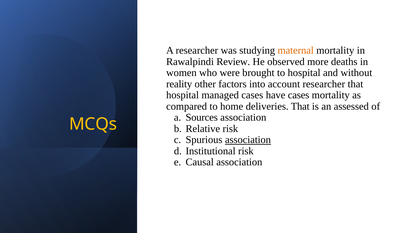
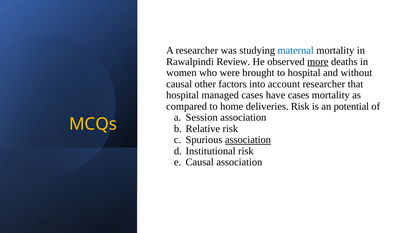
maternal colour: orange -> blue
more underline: none -> present
reality at (179, 84): reality -> causal
deliveries That: That -> Risk
assessed: assessed -> potential
Sources: Sources -> Session
